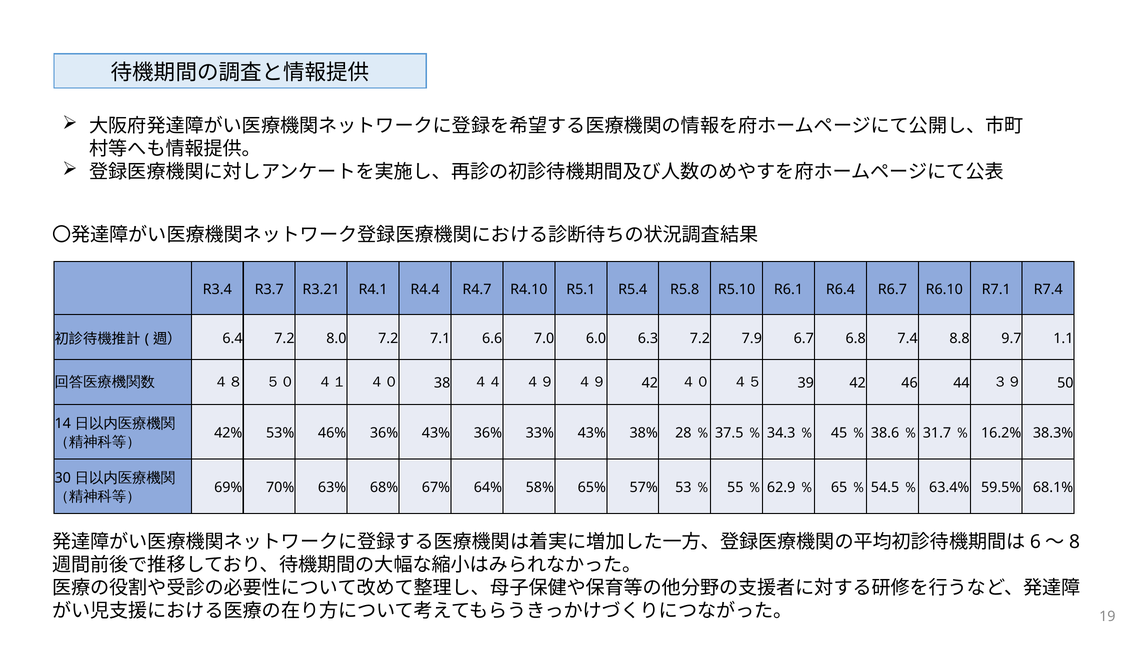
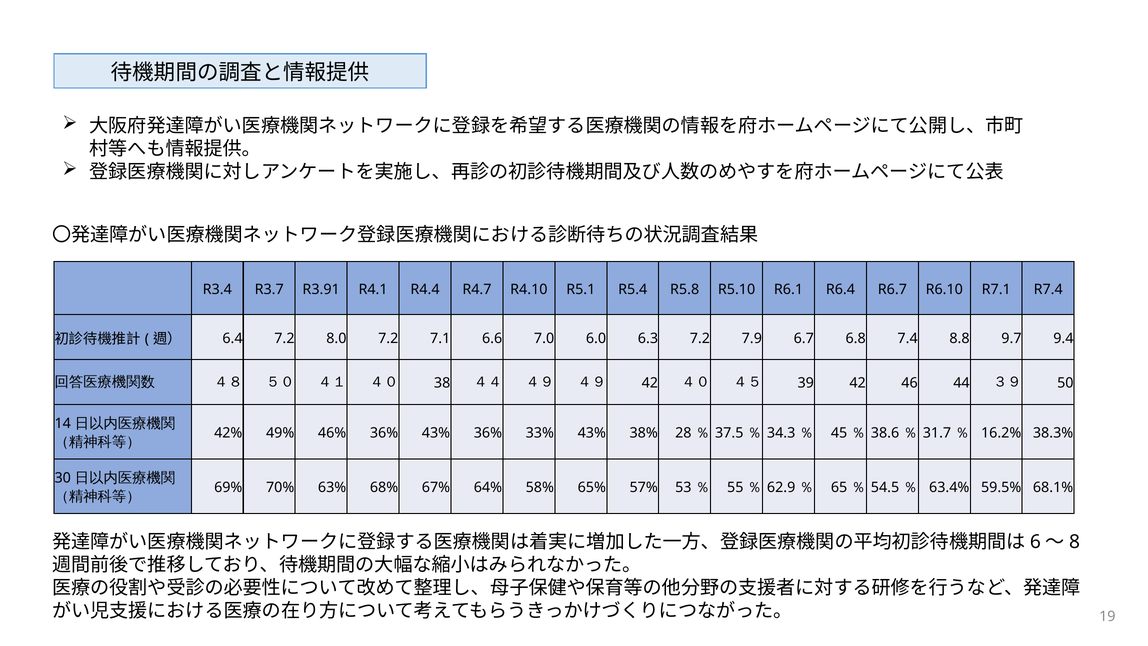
R3.21: R3.21 -> R3.91
1.1: 1.1 -> 9.4
53%: 53% -> 49%
